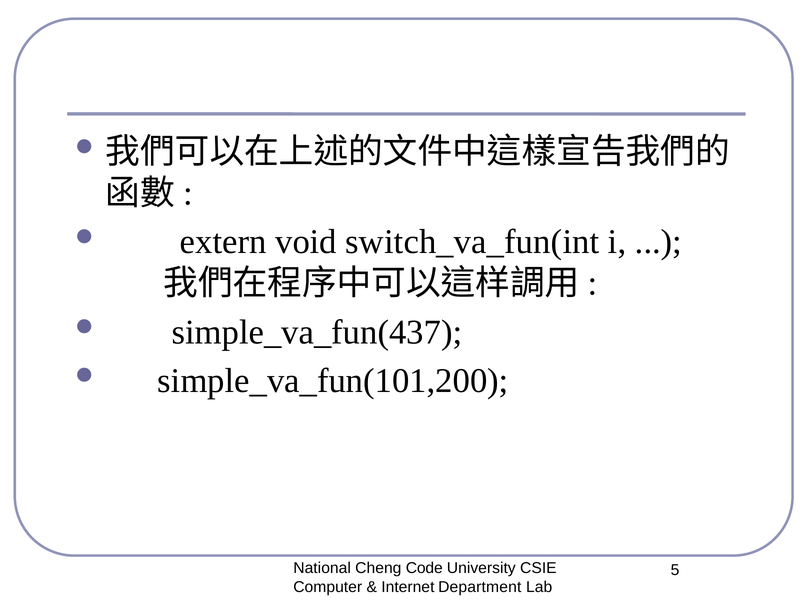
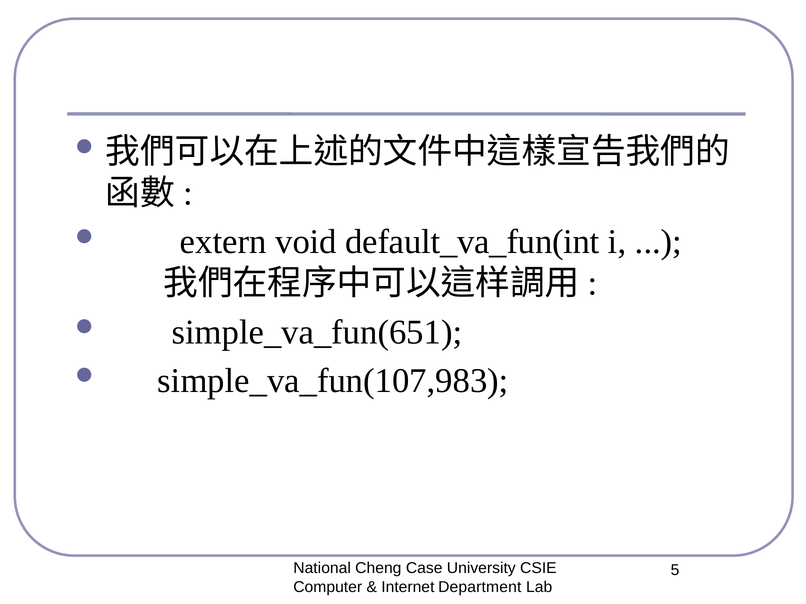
switch_va_fun(int: switch_va_fun(int -> default_va_fun(int
simple_va_fun(437: simple_va_fun(437 -> simple_va_fun(651
simple_va_fun(101,200: simple_va_fun(101,200 -> simple_va_fun(107,983
Code: Code -> Case
